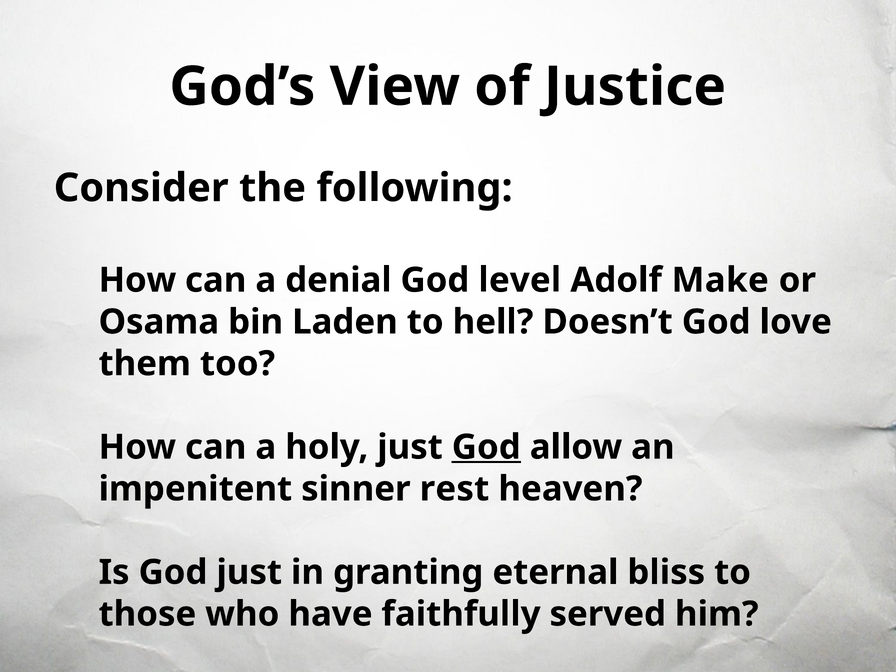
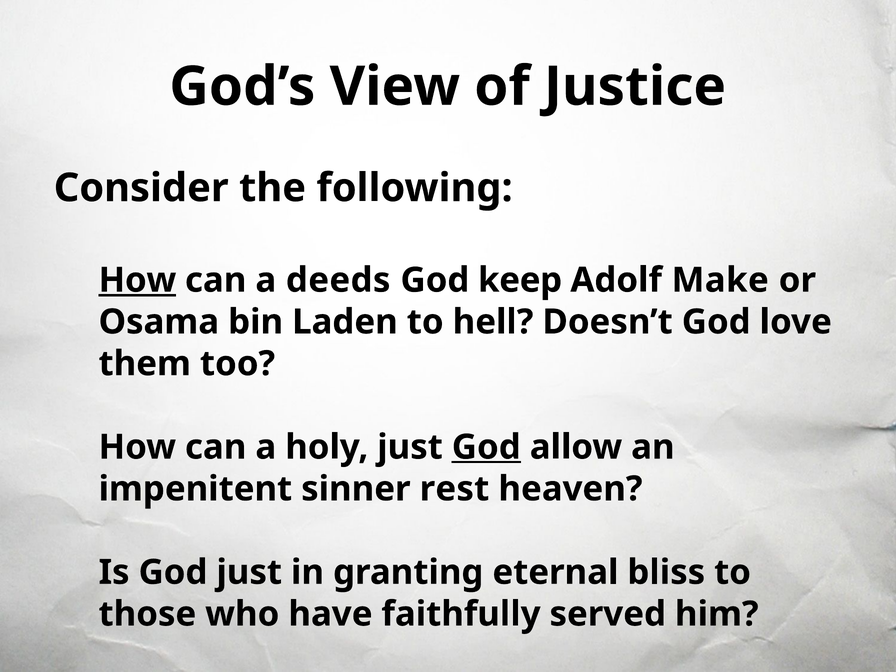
How at (137, 280) underline: none -> present
denial: denial -> deeds
level: level -> keep
